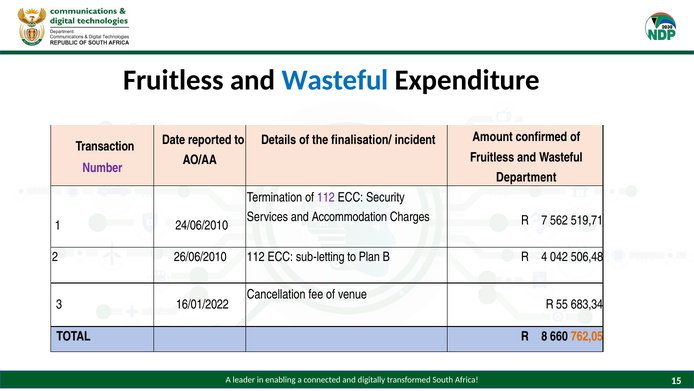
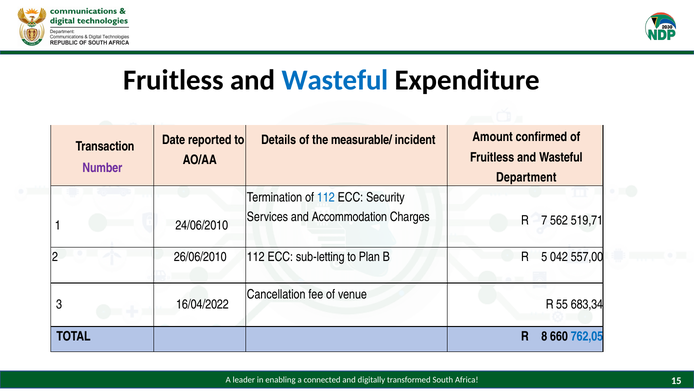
finalisation/: finalisation/ -> measurable/
112 at (326, 197) colour: purple -> blue
4: 4 -> 5
506,48: 506,48 -> 557,00
16/01/2022: 16/01/2022 -> 16/04/2022
762,05 colour: orange -> blue
